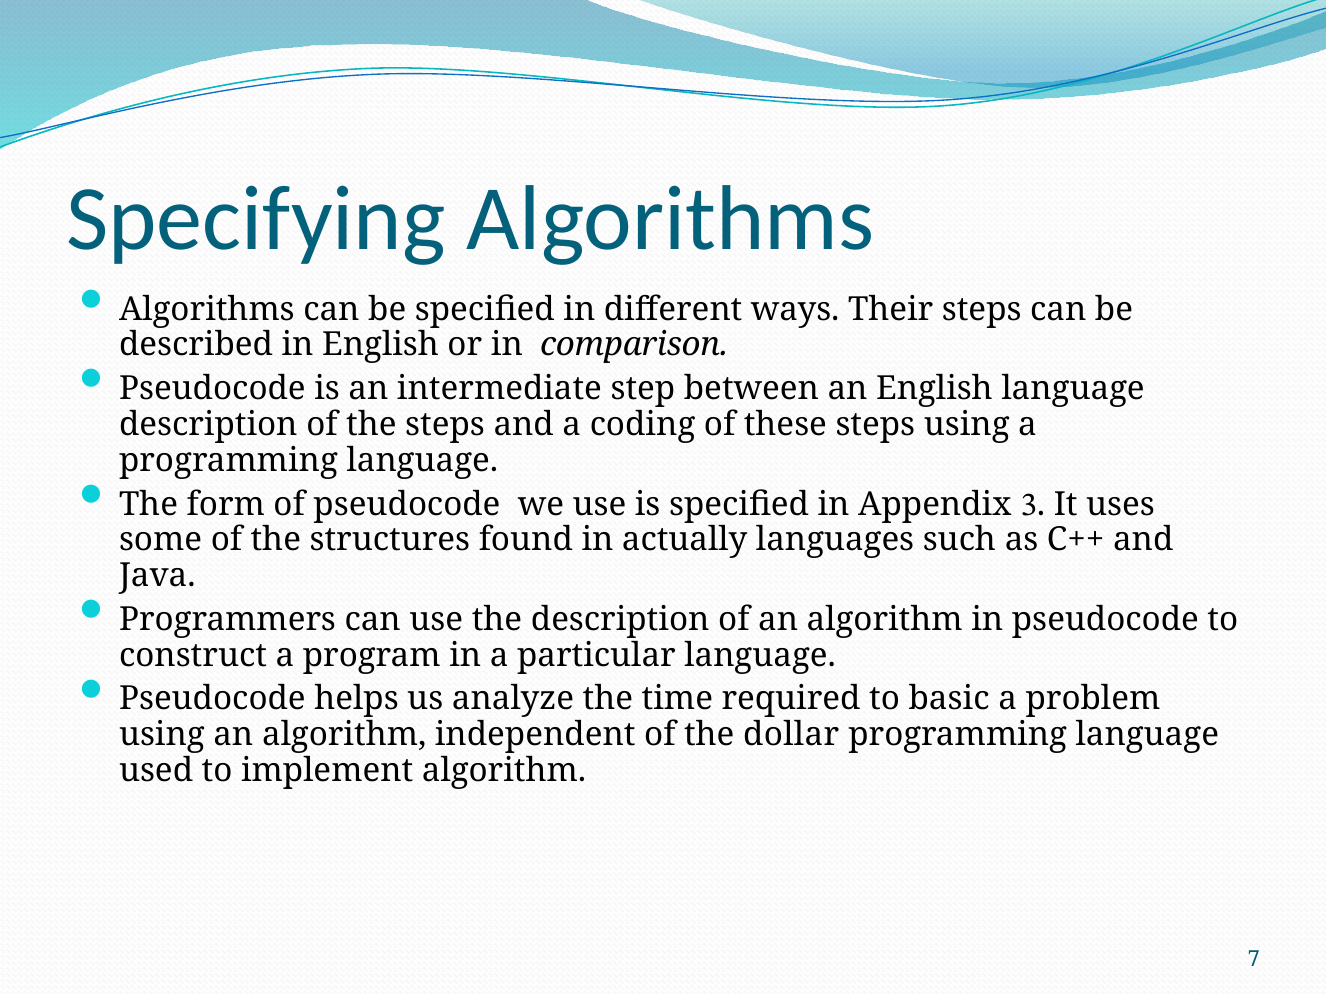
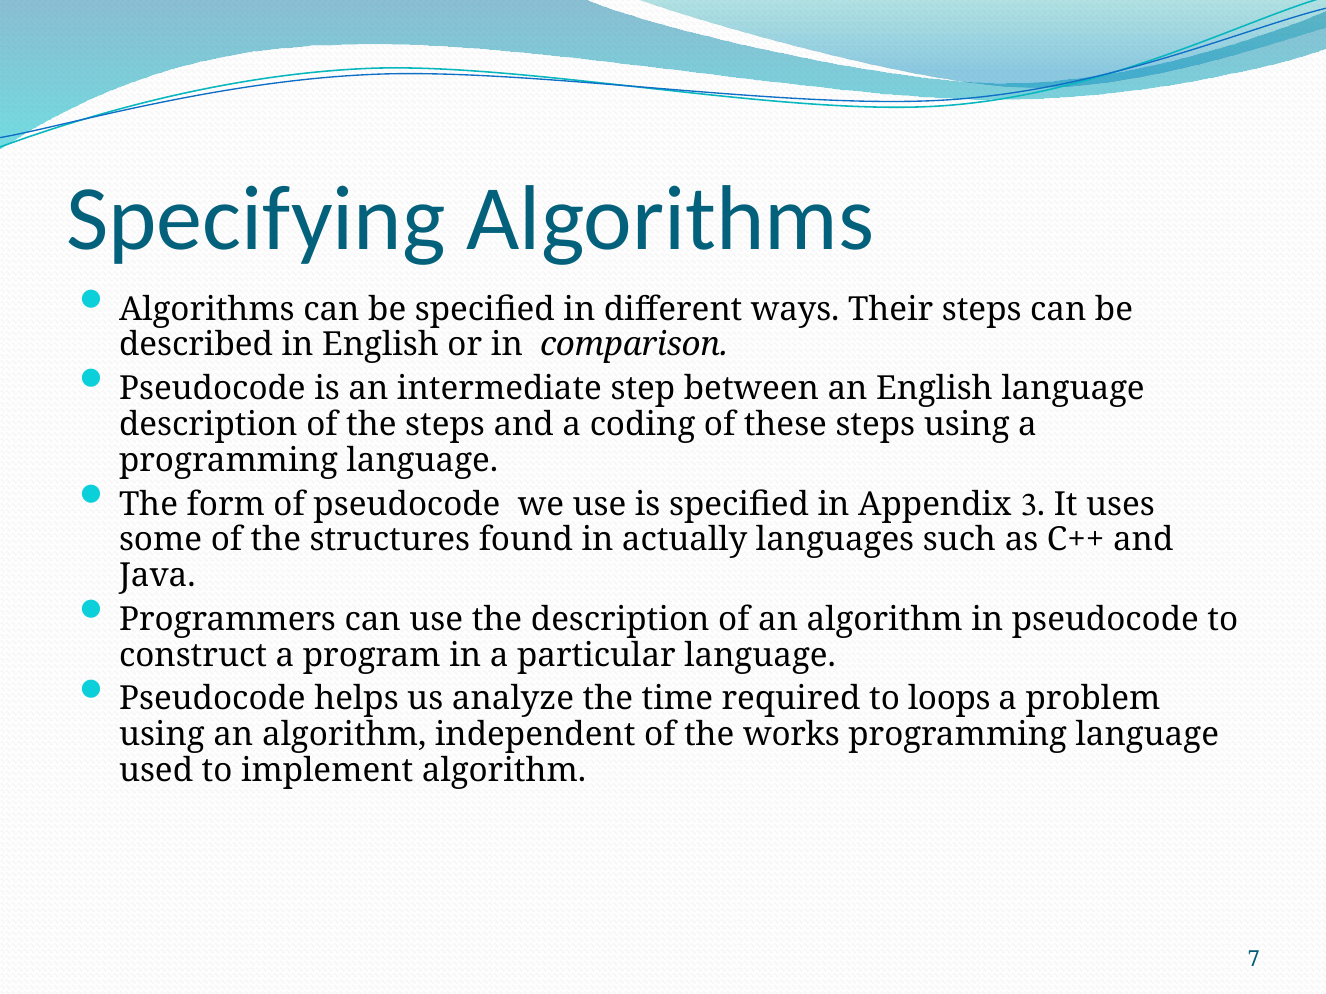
basic: basic -> loops
dollar: dollar -> works
